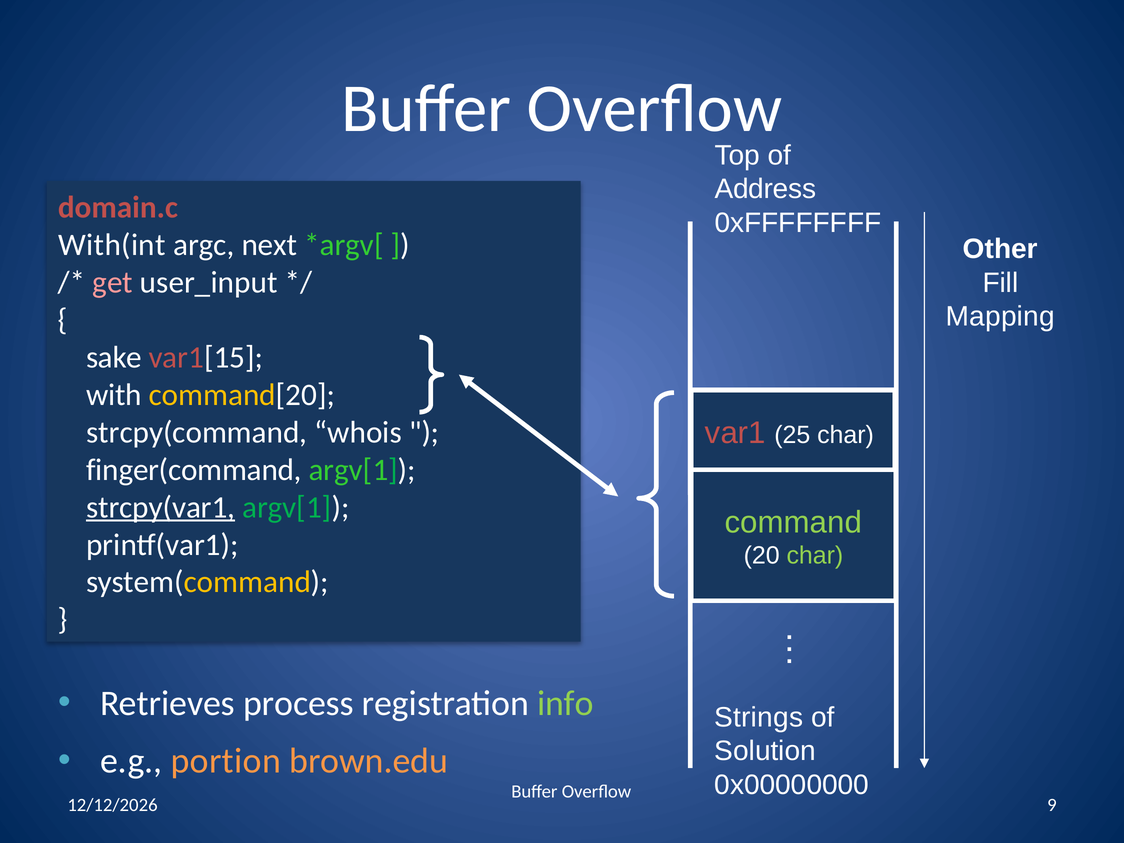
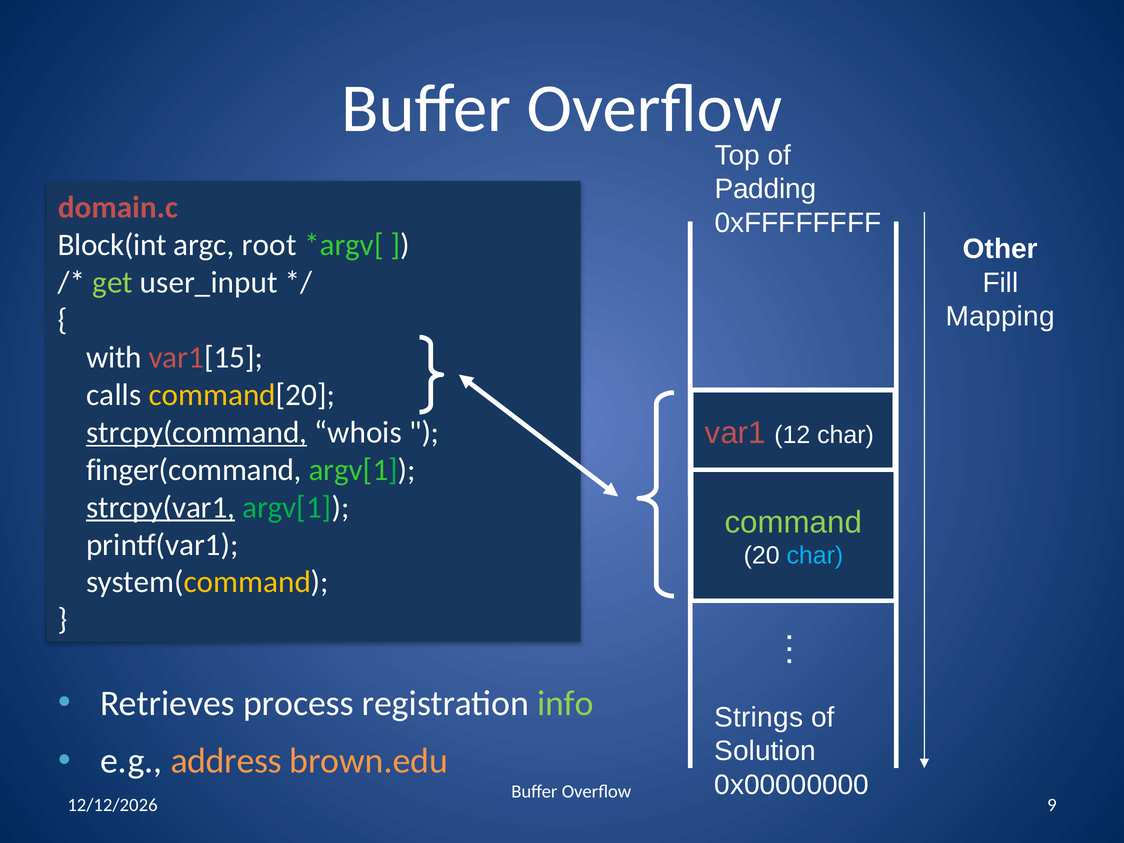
Address: Address -> Padding
With(int: With(int -> Block(int
next: next -> root
get colour: pink -> light green
sake: sake -> with
with: with -> calls
25: 25 -> 12
strcpy(command underline: none -> present
char at (815, 556) colour: light green -> light blue
portion: portion -> address
